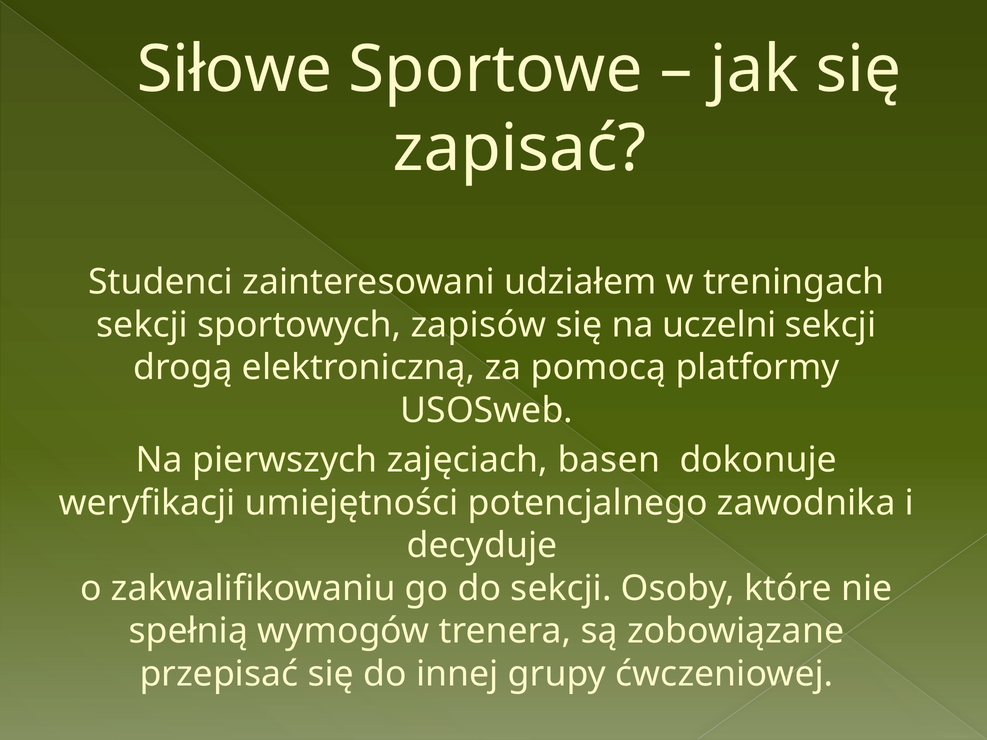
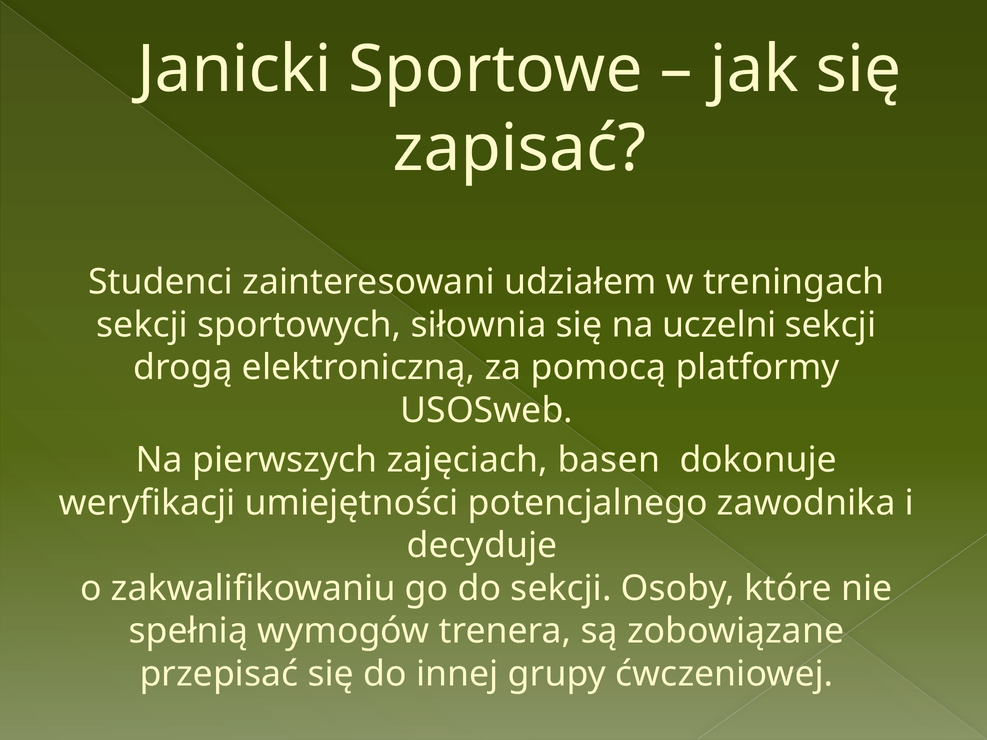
Siłowe: Siłowe -> Janicki
zapisów: zapisów -> siłownia
